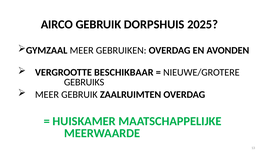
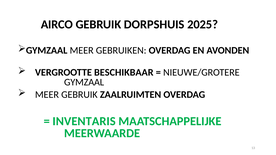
GEBRUIKS at (84, 82): GEBRUIKS -> GYMZAAL
HUISKAMER: HUISKAMER -> INVENTARIS
